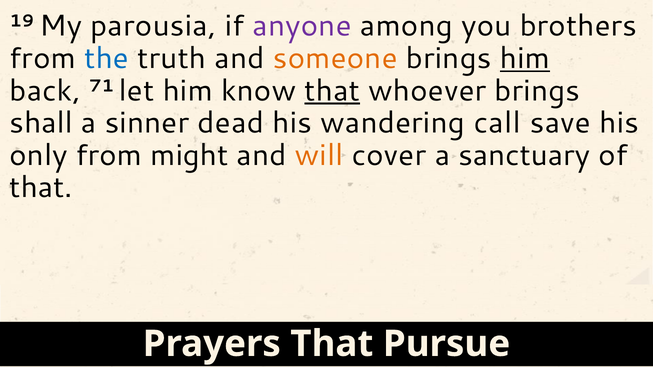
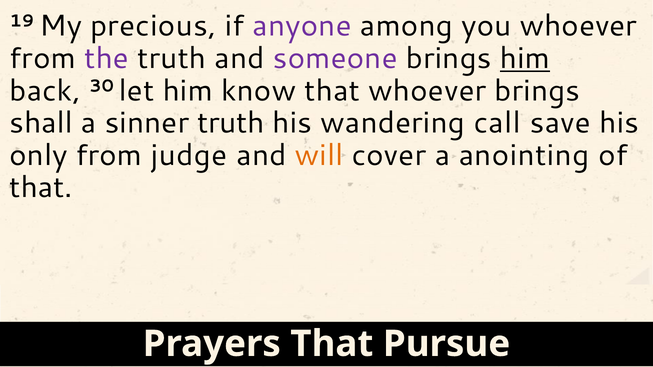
parousia: parousia -> precious
you brothers: brothers -> whoever
the colour: blue -> purple
someone colour: orange -> purple
71: 71 -> 30
that at (332, 91) underline: present -> none
sinner dead: dead -> truth
might: might -> judge
sanctuary: sanctuary -> anointing
